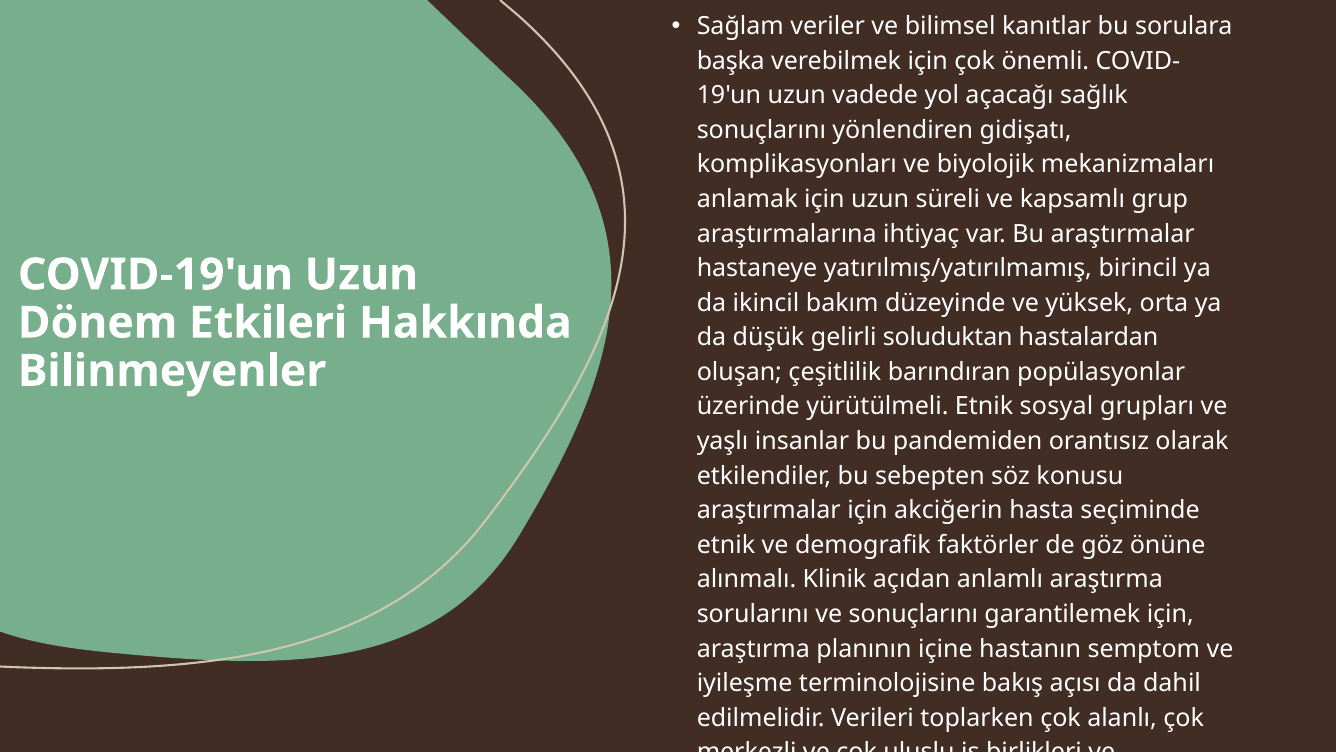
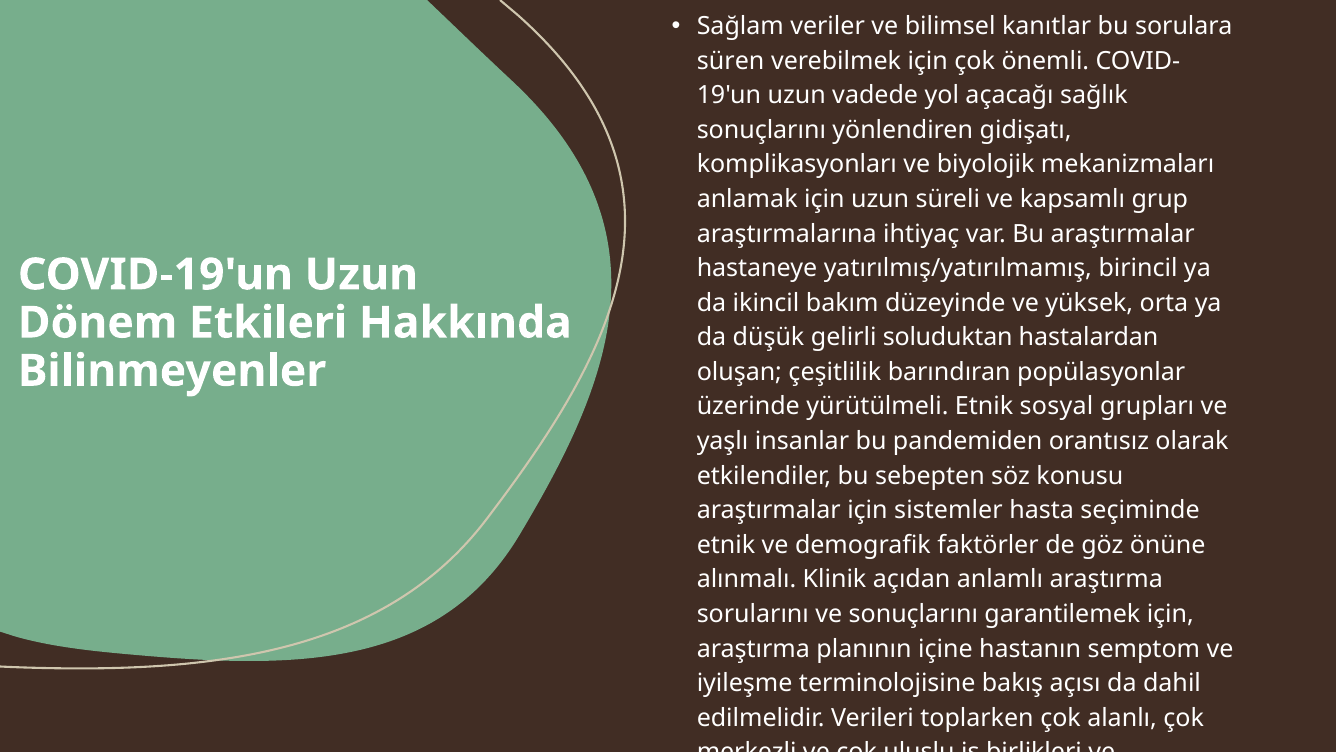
başka: başka -> süren
için akciğerin: akciğerin -> sistemler
